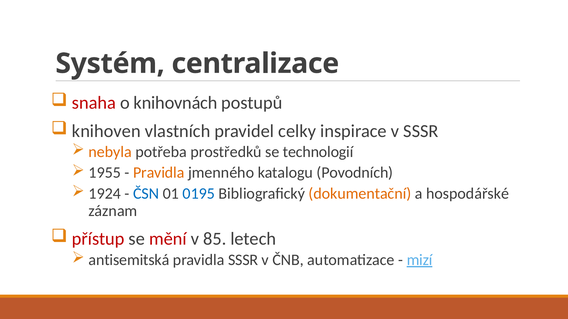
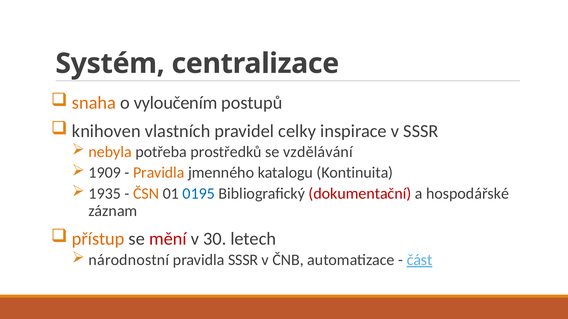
snaha colour: red -> orange
knihovnách: knihovnách -> vyloučením
technologií: technologií -> vzdělávání
1955: 1955 -> 1909
Povodních: Povodních -> Kontinuita
1924: 1924 -> 1935
ČSN colour: blue -> orange
dokumentační colour: orange -> red
přístup colour: red -> orange
85: 85 -> 30
antisemitská: antisemitská -> národnostní
mizí: mizí -> část
